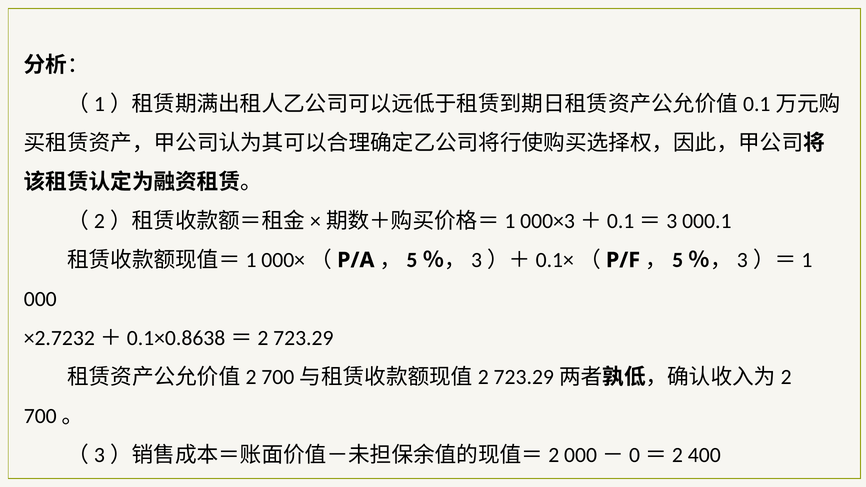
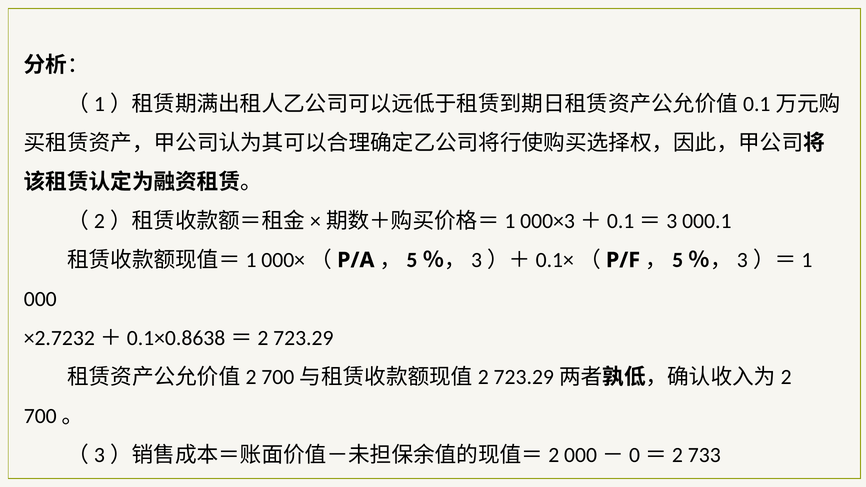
400: 400 -> 733
